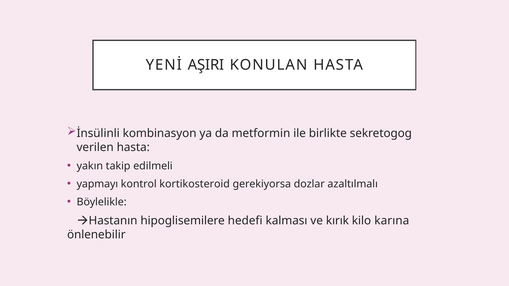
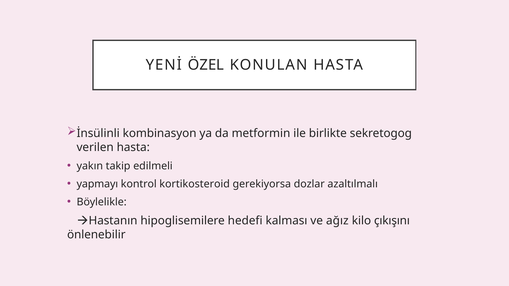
AŞIRI: AŞIRI -> ÖZEL
kırık: kırık -> ağız
karına: karına -> çıkışını
